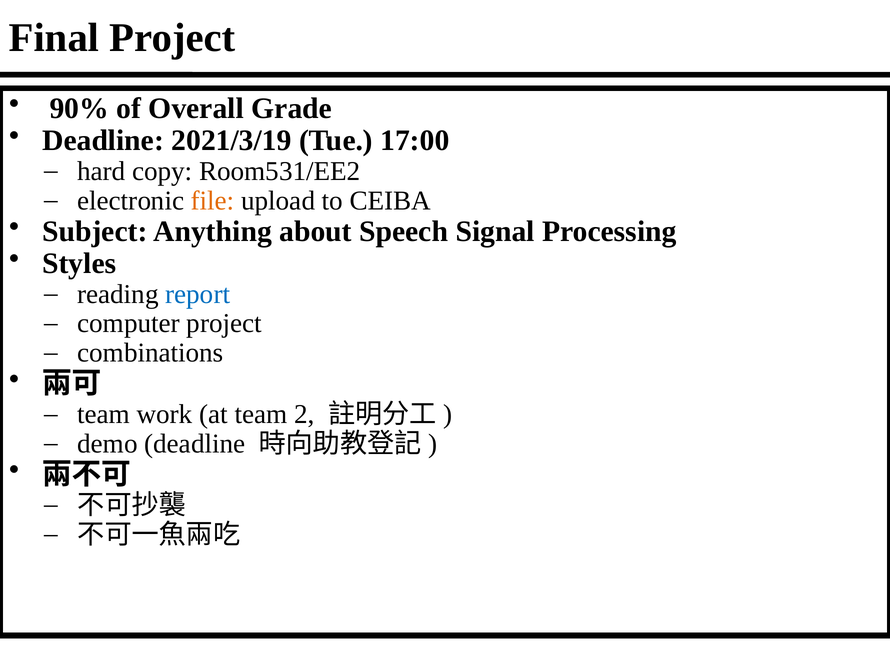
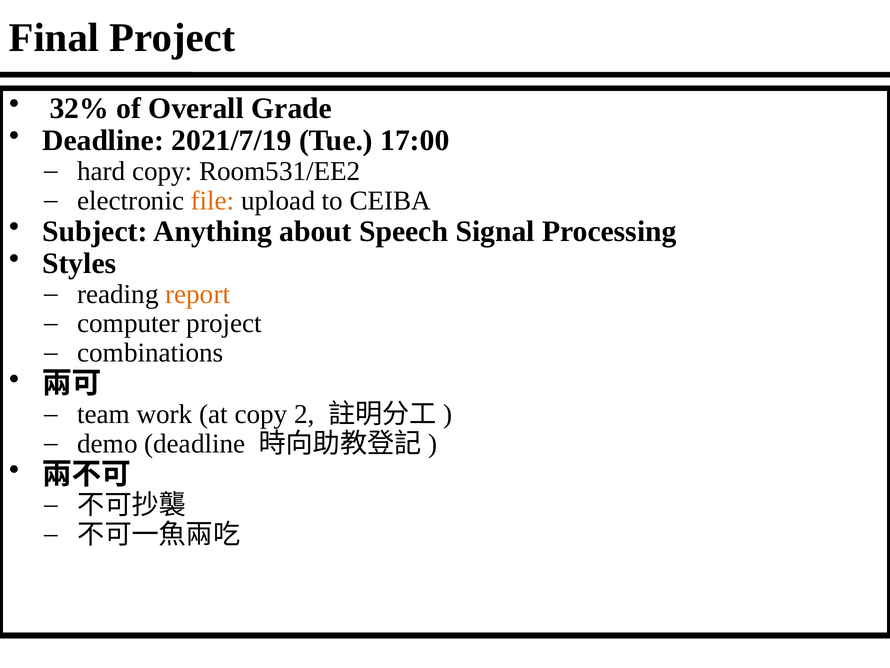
90%: 90% -> 32%
2021/3/19: 2021/3/19 -> 2021/7/19
report colour: blue -> orange
at team: team -> copy
